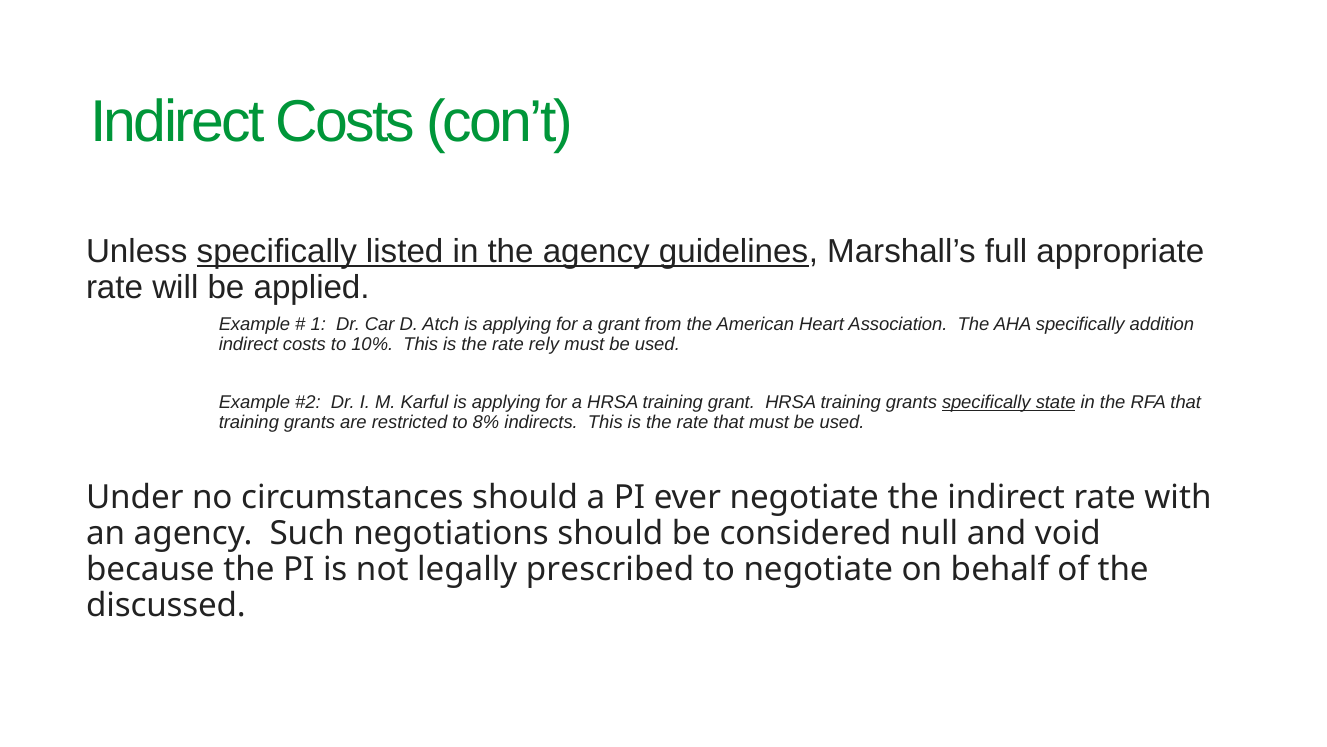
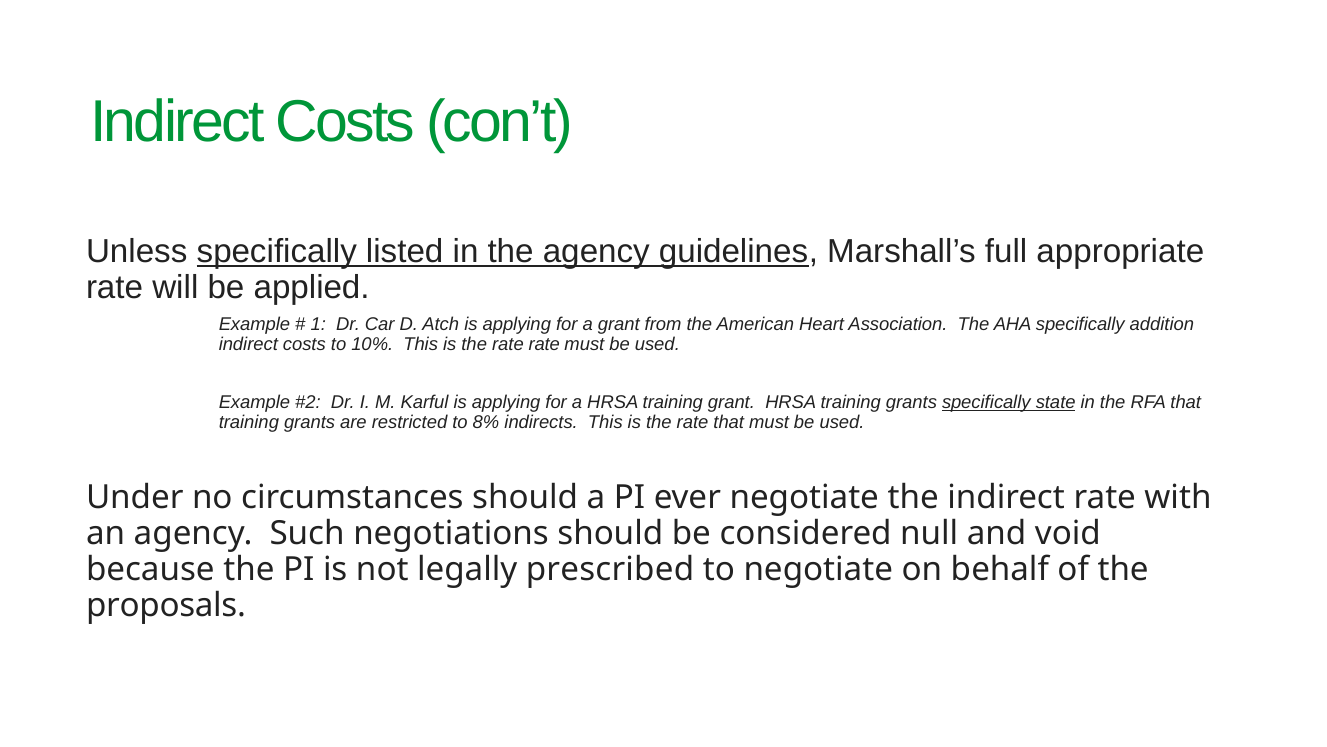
rate rely: rely -> rate
discussed: discussed -> proposals
